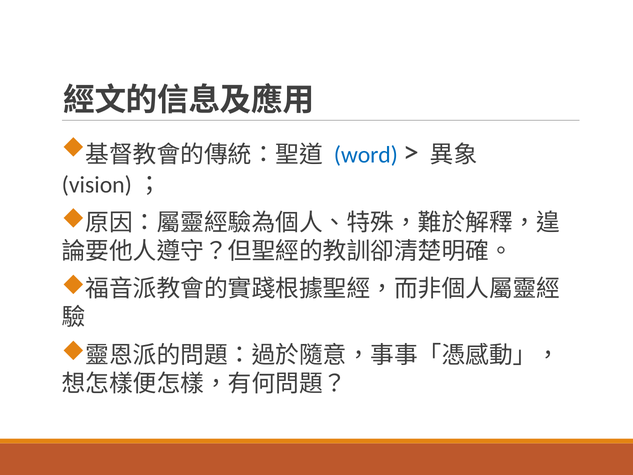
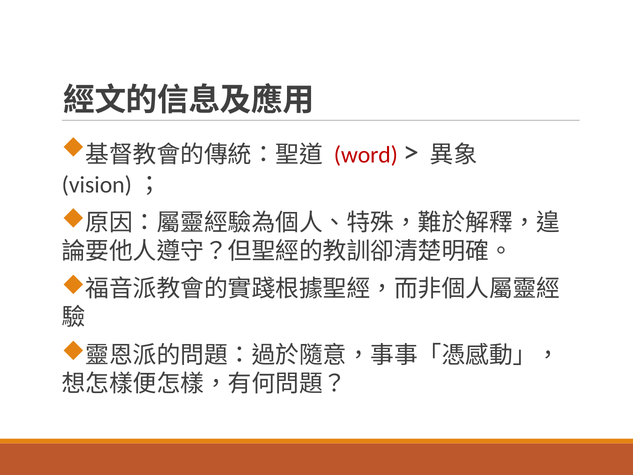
word colour: blue -> red
